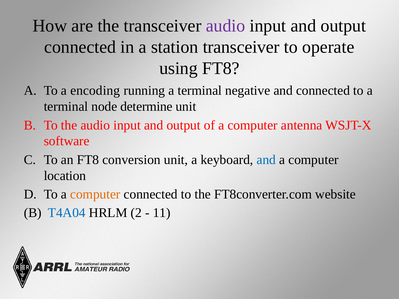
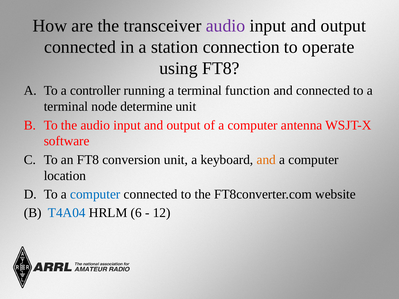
station transceiver: transceiver -> connection
encoding: encoding -> controller
negative: negative -> function
and at (266, 160) colour: blue -> orange
computer at (95, 194) colour: orange -> blue
2: 2 -> 6
11: 11 -> 12
